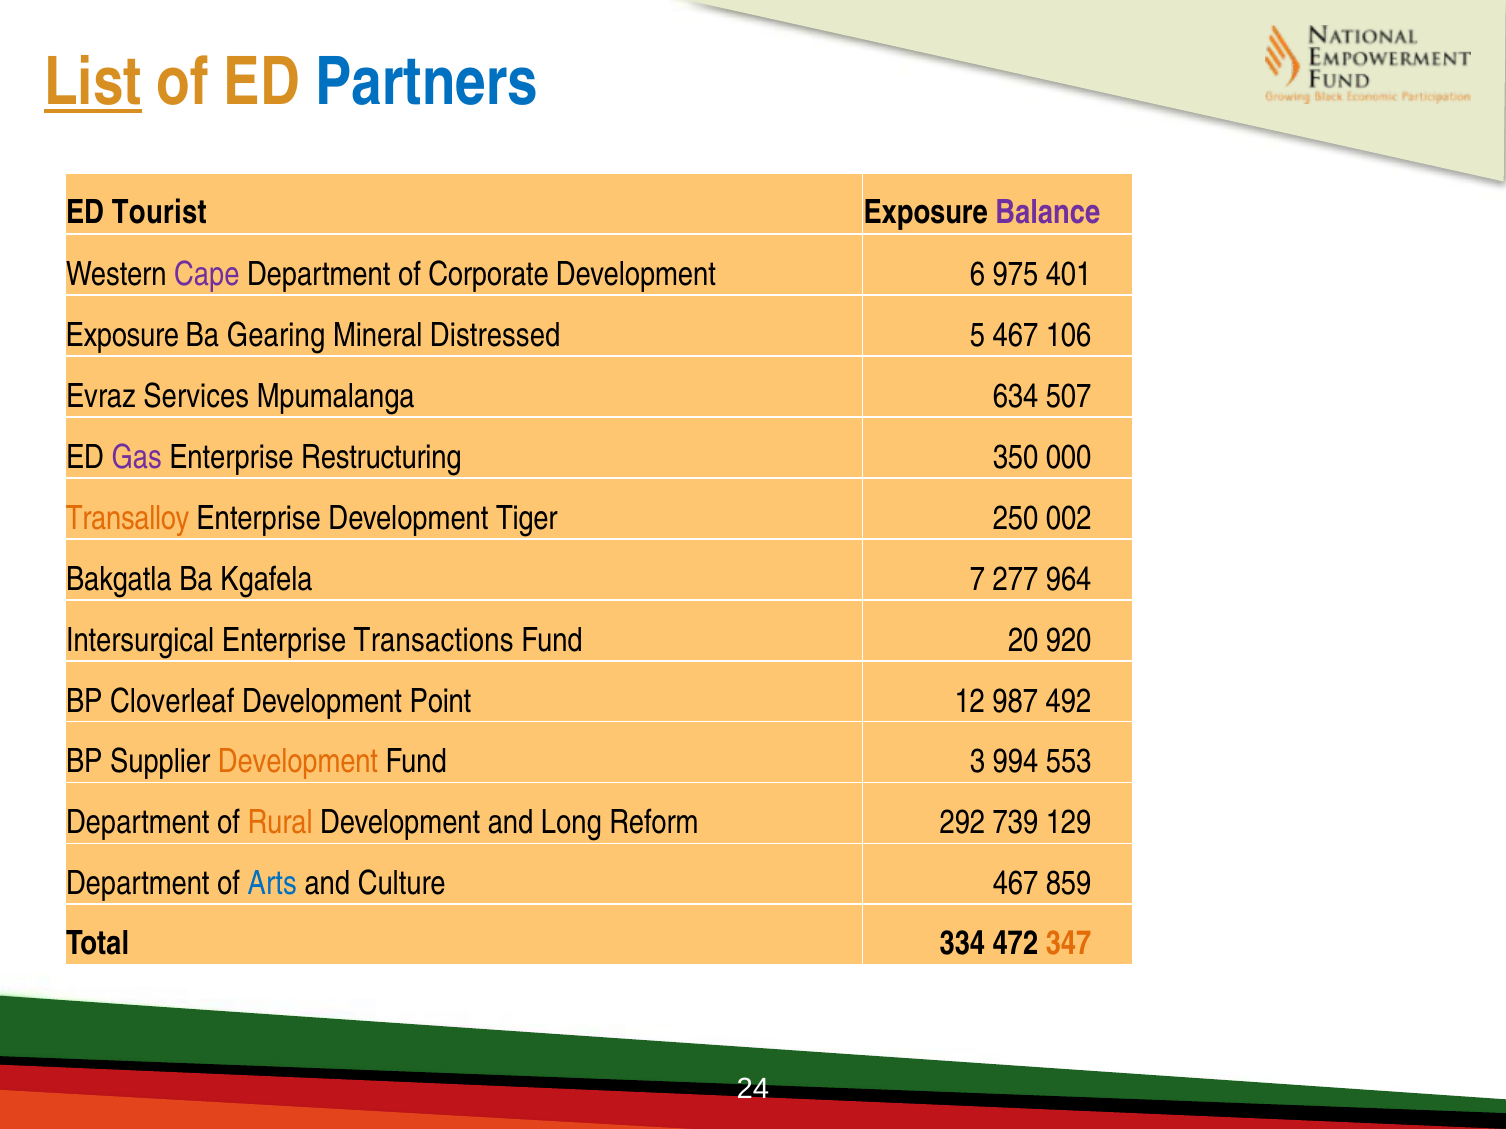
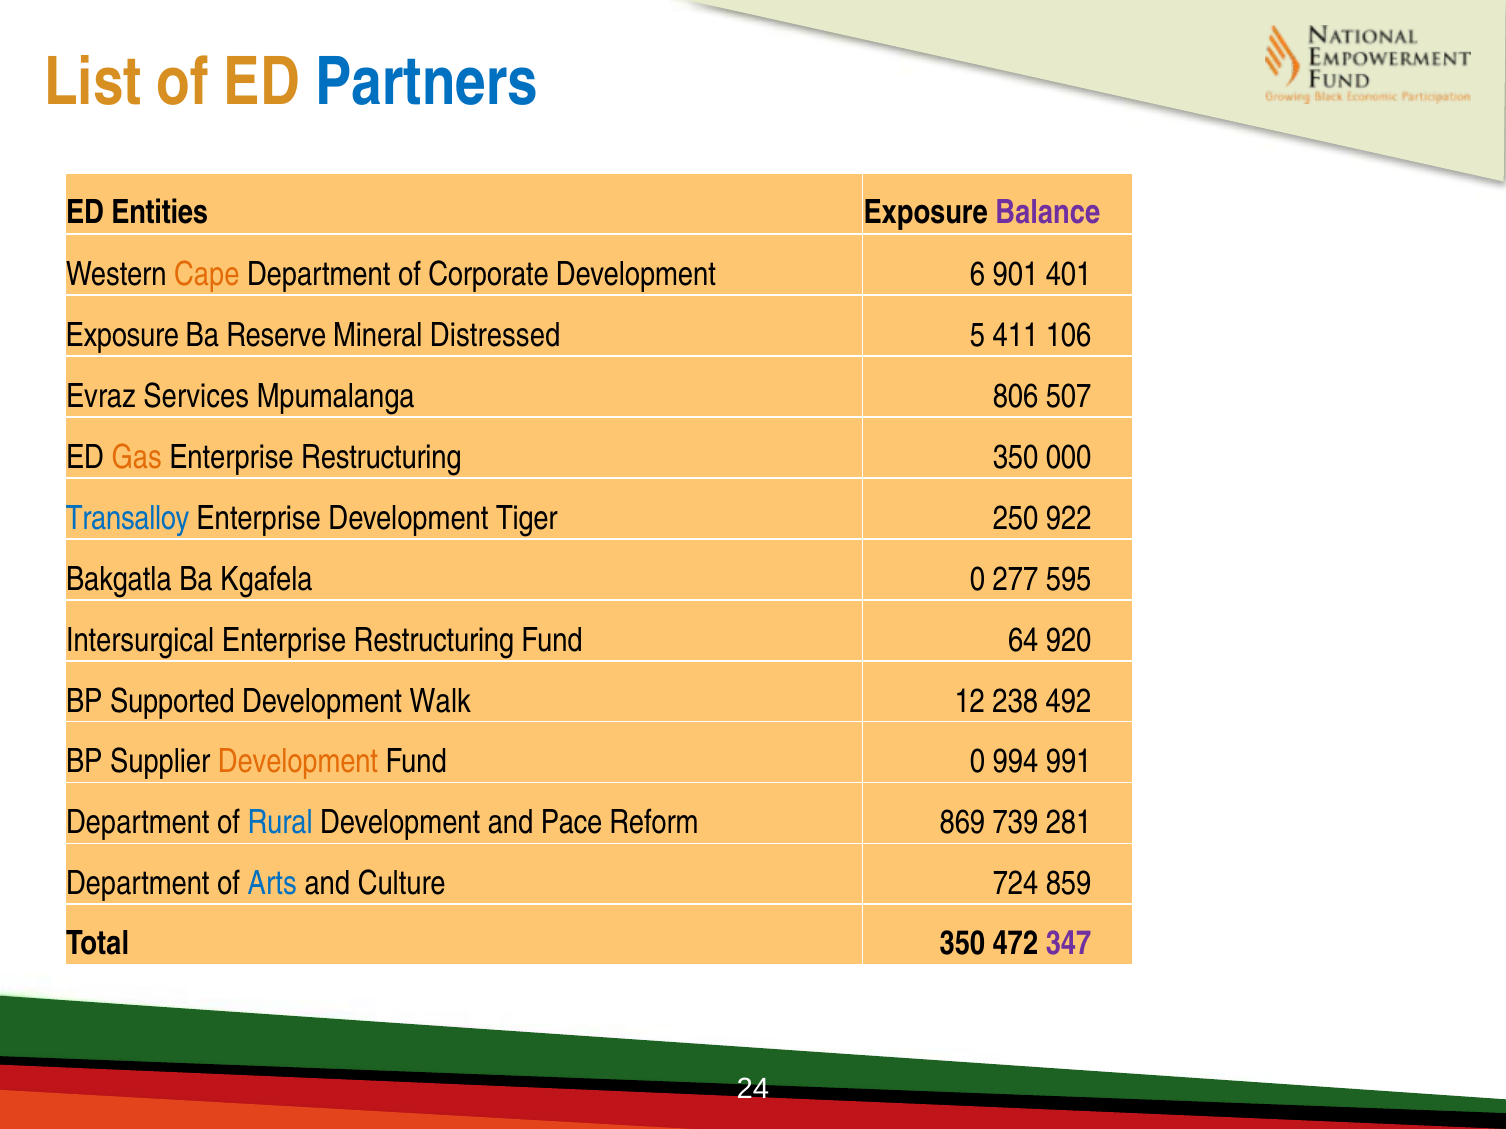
List underline: present -> none
Tourist: Tourist -> Entities
Cape colour: purple -> orange
975: 975 -> 901
Gearing: Gearing -> Reserve
5 467: 467 -> 411
634: 634 -> 806
Gas colour: purple -> orange
Transalloy colour: orange -> blue
002: 002 -> 922
Kgafela 7: 7 -> 0
964: 964 -> 595
Intersurgical Enterprise Transactions: Transactions -> Restructuring
20: 20 -> 64
Cloverleaf: Cloverleaf -> Supported
Point: Point -> Walk
987: 987 -> 238
Fund 3: 3 -> 0
553: 553 -> 991
Rural colour: orange -> blue
Long: Long -> Pace
292: 292 -> 869
129: 129 -> 281
Culture 467: 467 -> 724
Total 334: 334 -> 350
347 colour: orange -> purple
